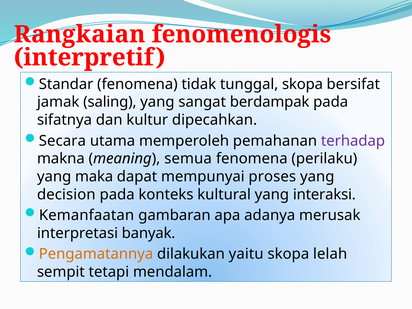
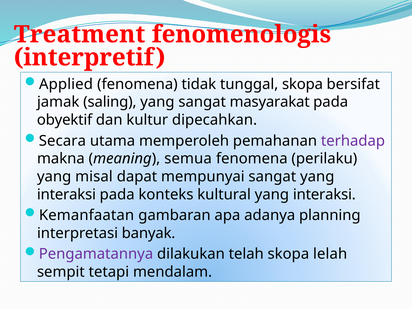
Rangkaian: Rangkaian -> Treatment
Standar: Standar -> Applied
berdampak: berdampak -> masyarakat
sifatnya: sifatnya -> obyektif
maka: maka -> misal
mempunyai proses: proses -> sangat
decision at (66, 194): decision -> interaksi
merusak: merusak -> planning
Pengamatannya colour: orange -> purple
yaitu: yaitu -> telah
